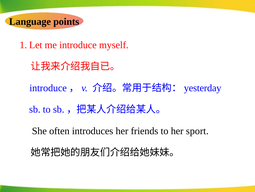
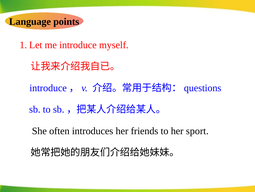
yesterday: yesterday -> questions
